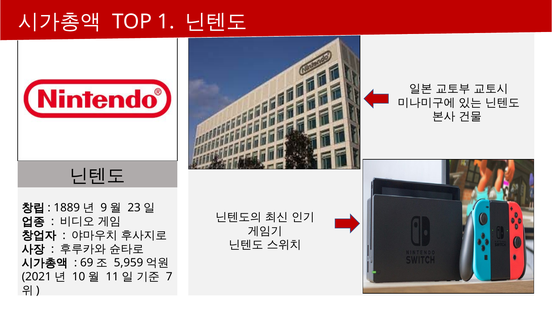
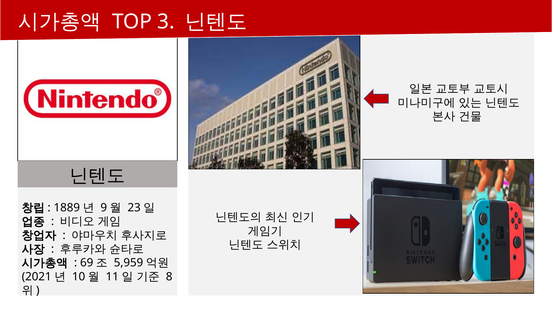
1: 1 -> 3
7: 7 -> 8
